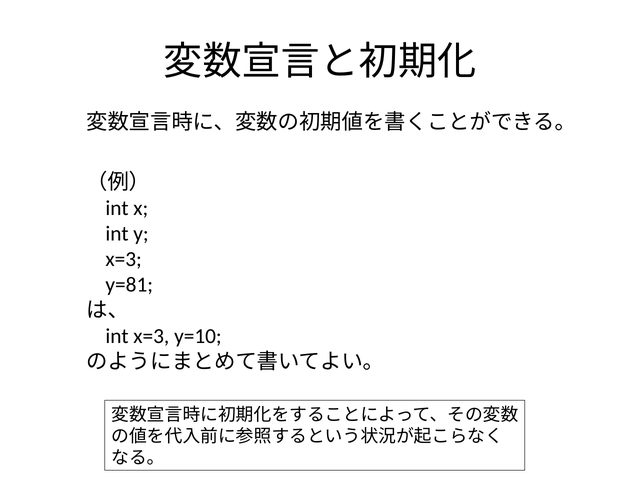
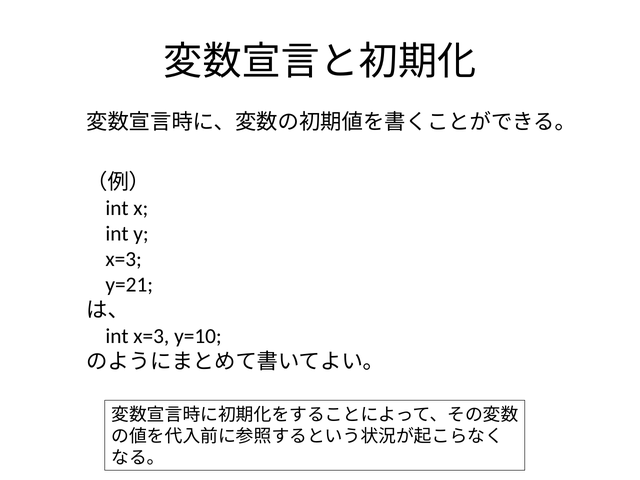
y=81: y=81 -> y=21
